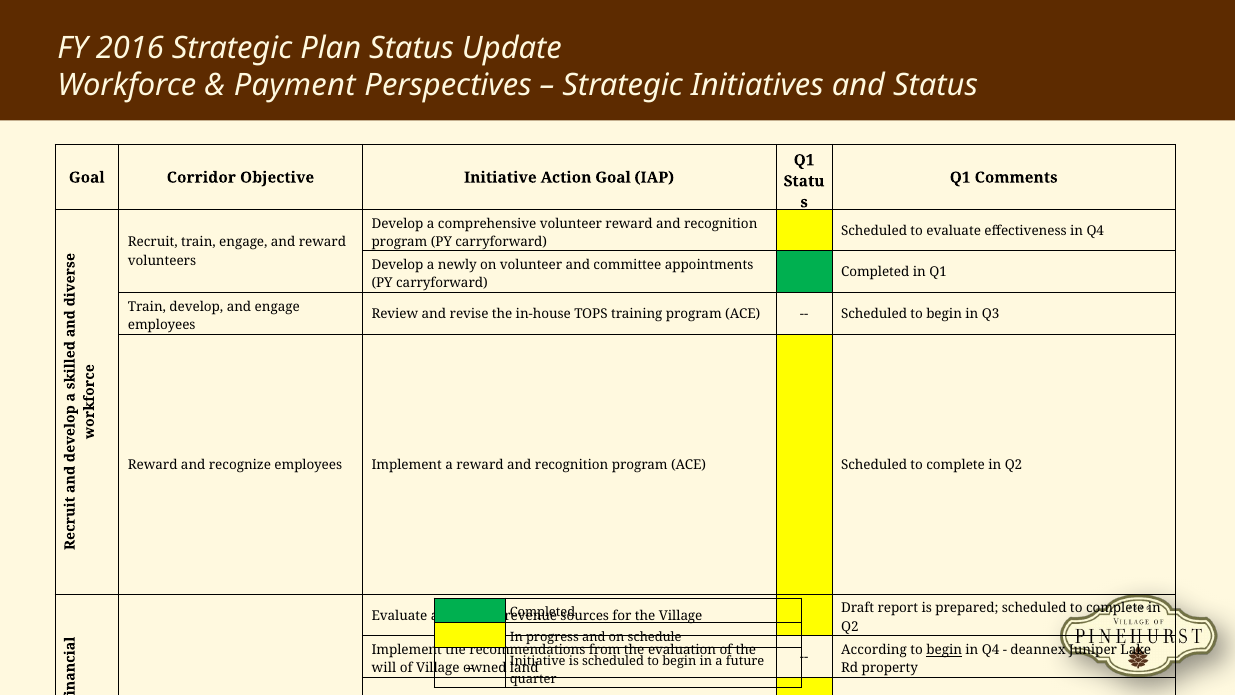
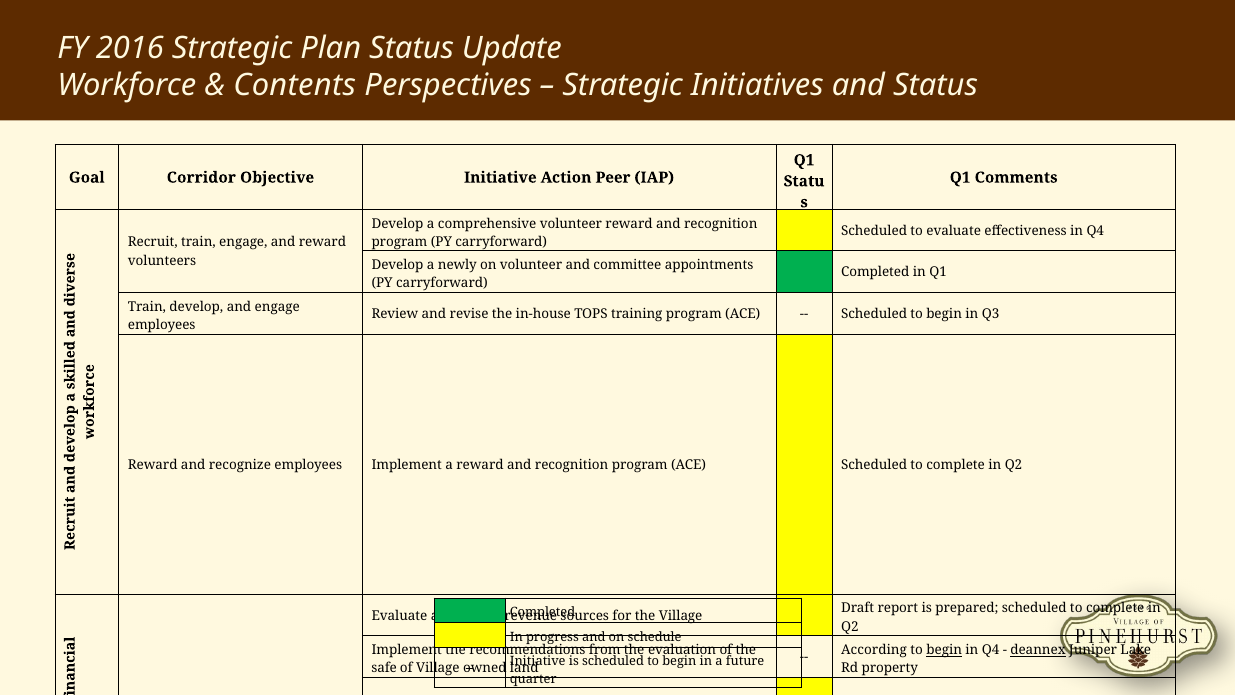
Payment: Payment -> Contents
Action Goal: Goal -> Peer
deannex underline: none -> present
will: will -> safe
